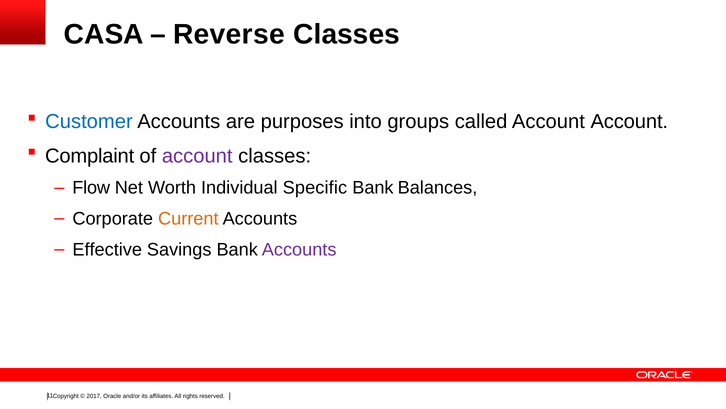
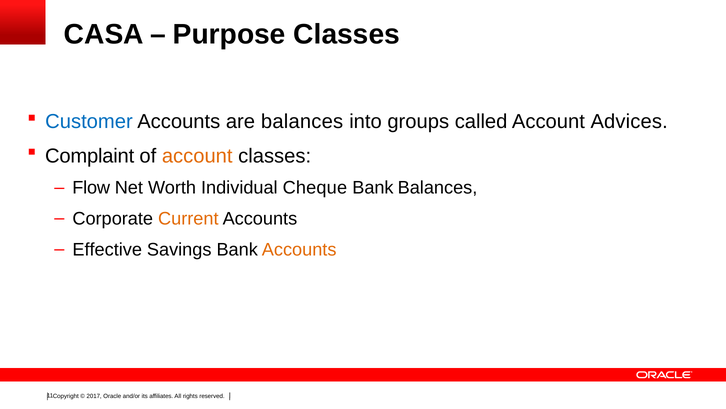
Reverse: Reverse -> Purpose
are purposes: purposes -> balances
Account Account: Account -> Advices
account at (197, 156) colour: purple -> orange
Specific: Specific -> Cheque
Accounts at (299, 249) colour: purple -> orange
